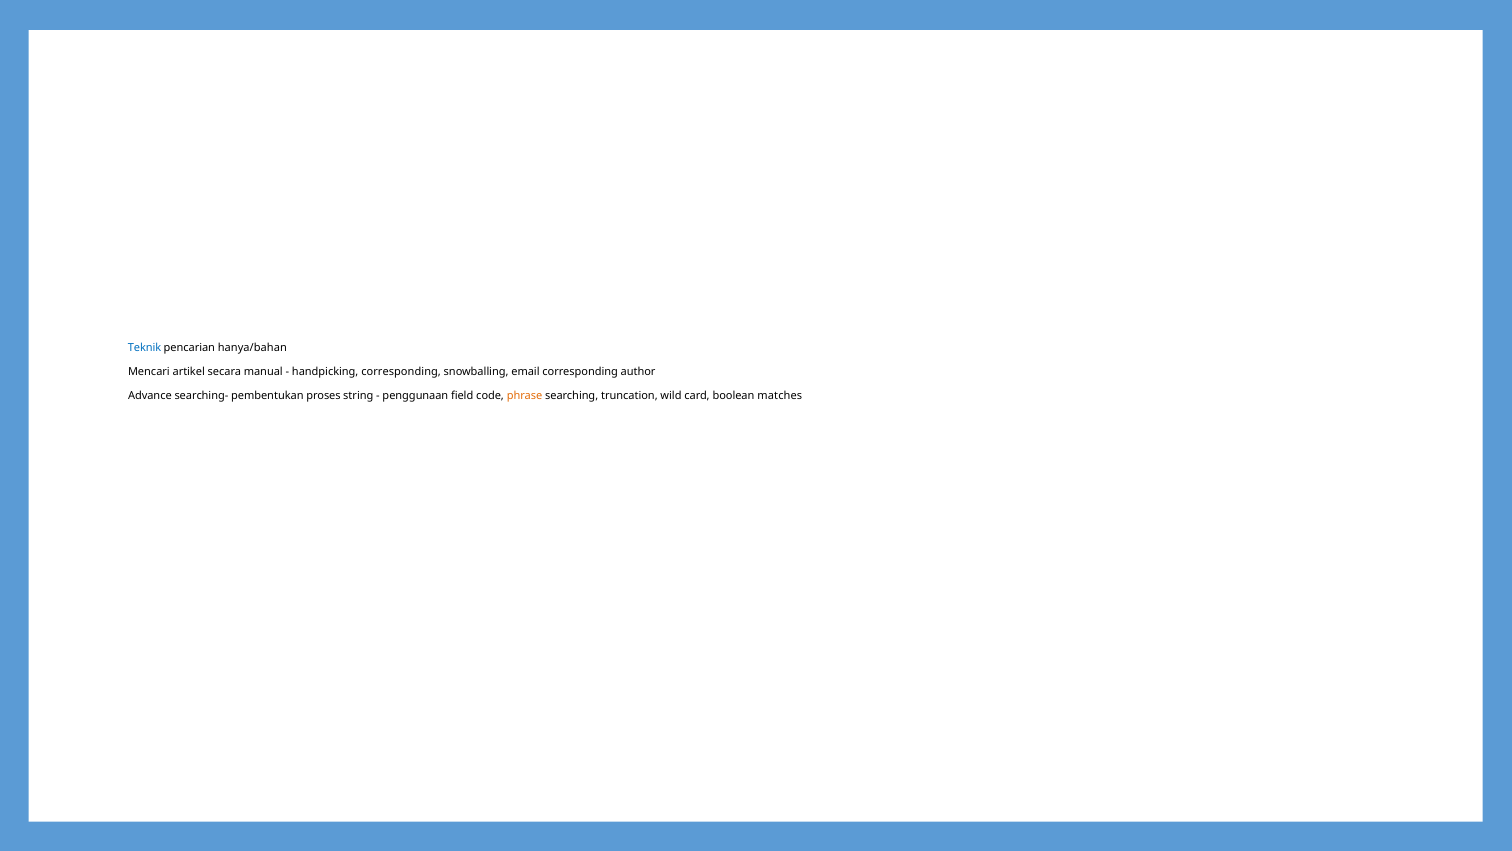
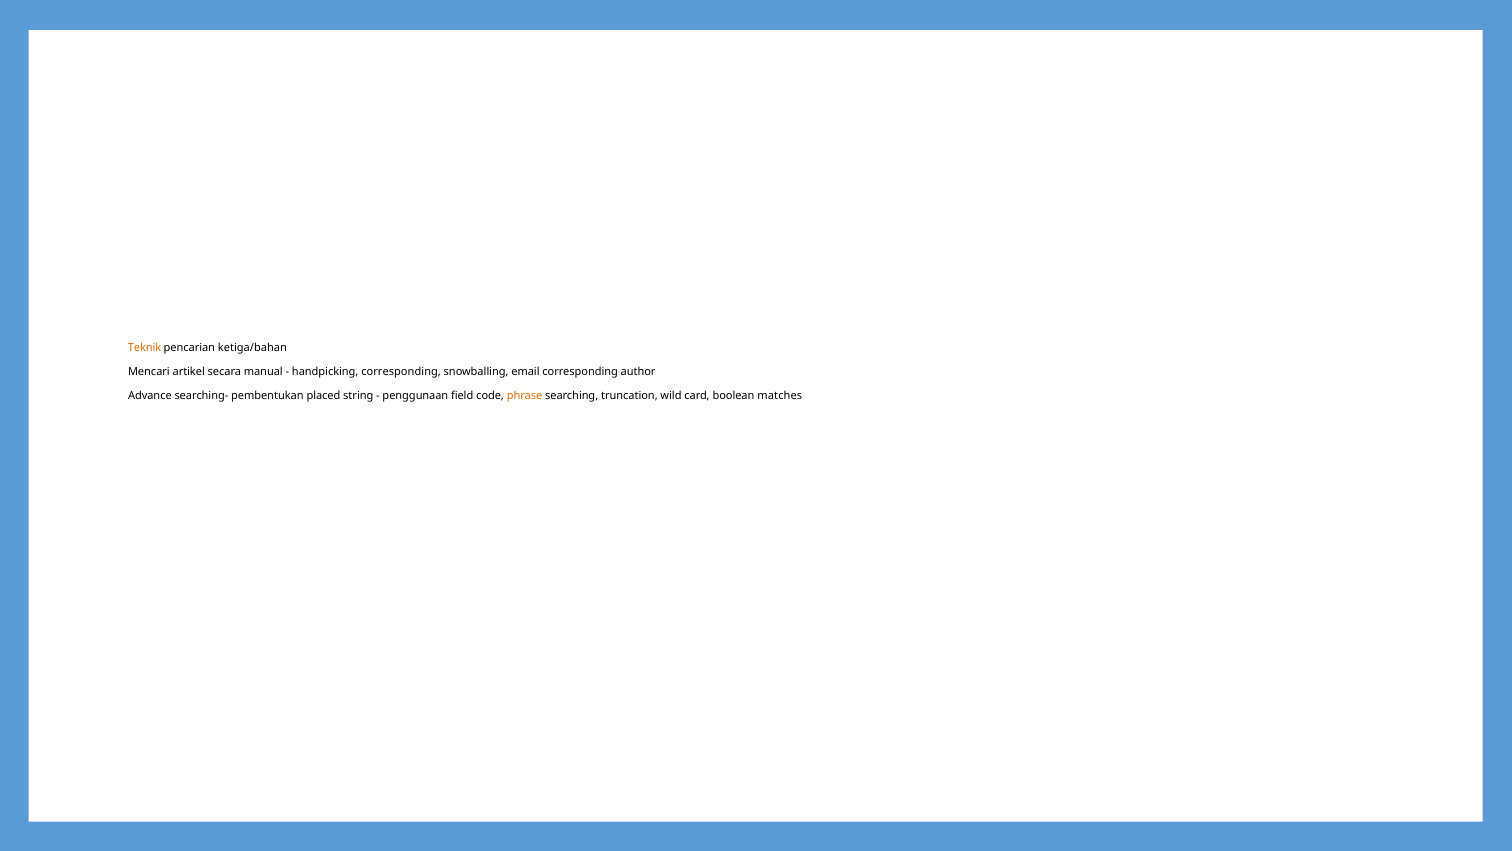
Teknik colour: blue -> orange
hanya/bahan: hanya/bahan -> ketiga/bahan
proses: proses -> placed
